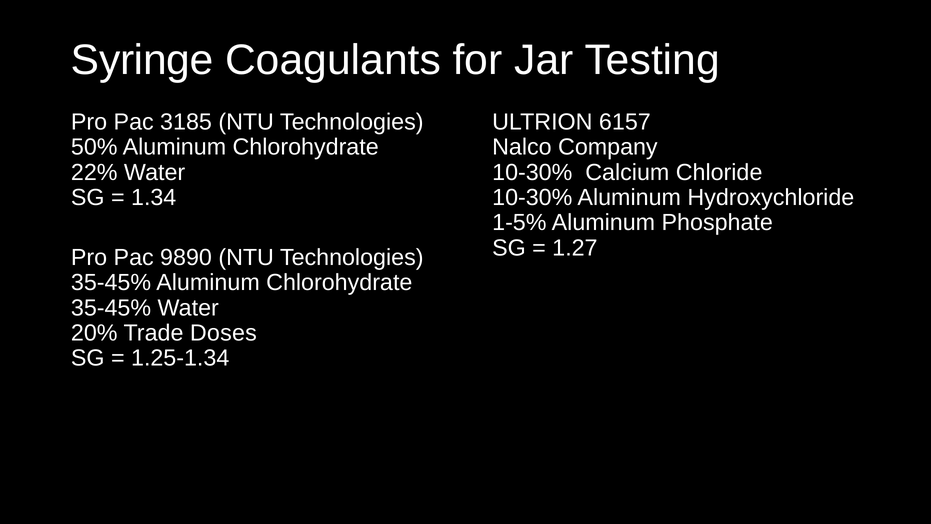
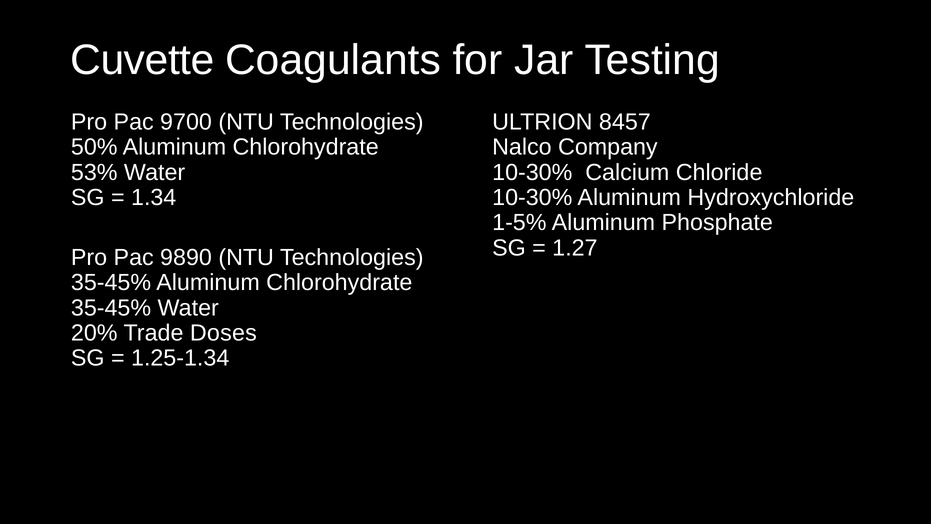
Syringe: Syringe -> Cuvette
3185: 3185 -> 9700
6157: 6157 -> 8457
22%: 22% -> 53%
